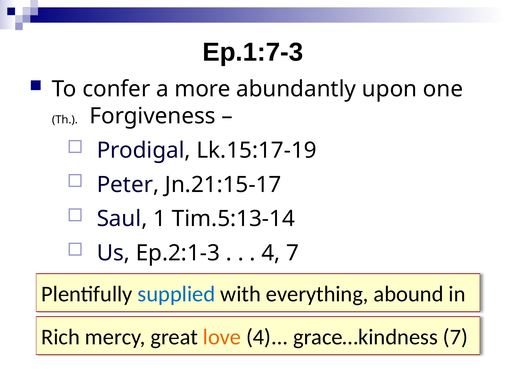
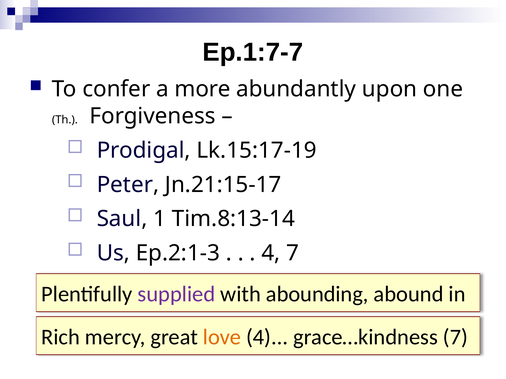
Ep.1:7-3: Ep.1:7-3 -> Ep.1:7-7
Tim.5:13-14: Tim.5:13-14 -> Tim.8:13-14
supplied colour: blue -> purple
everything: everything -> abounding
